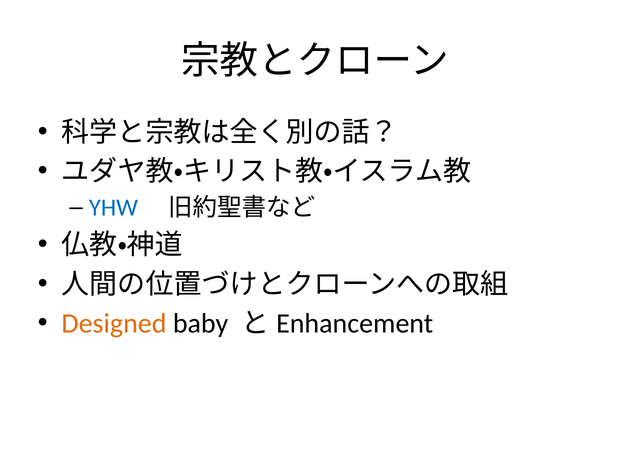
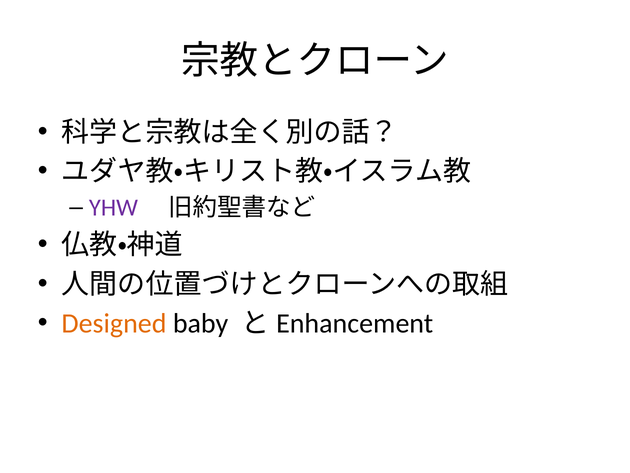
YHW colour: blue -> purple
